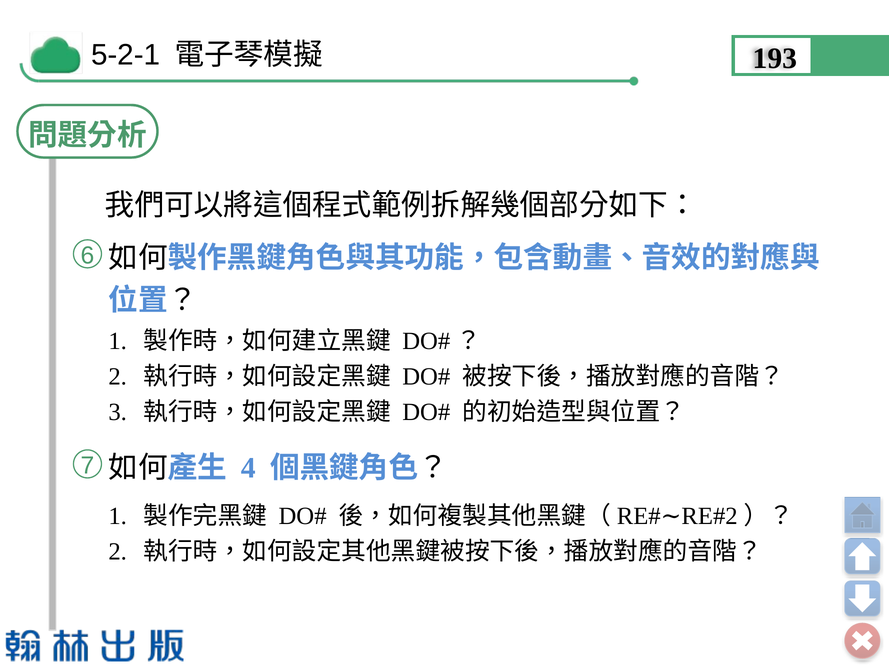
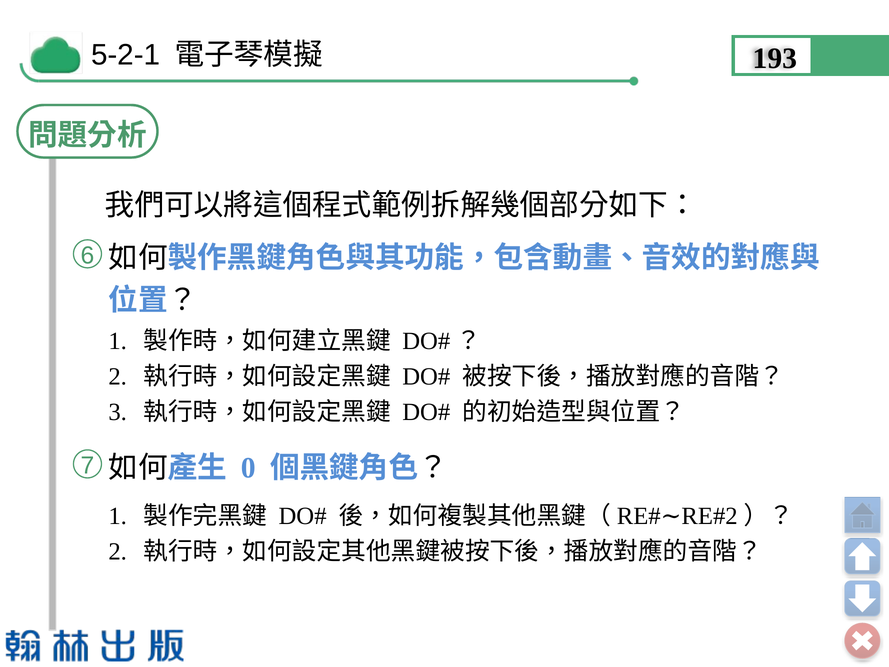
4: 4 -> 0
